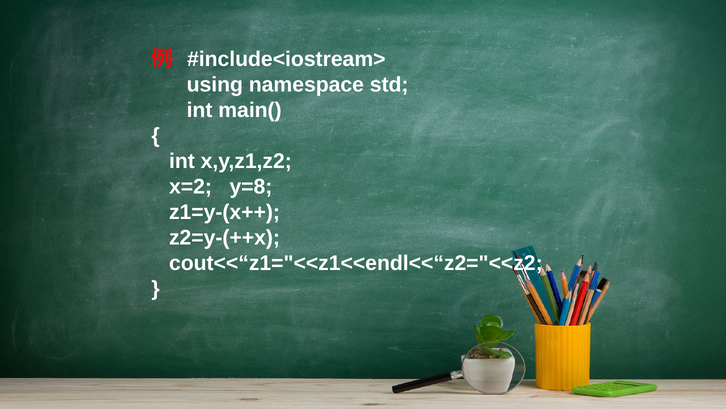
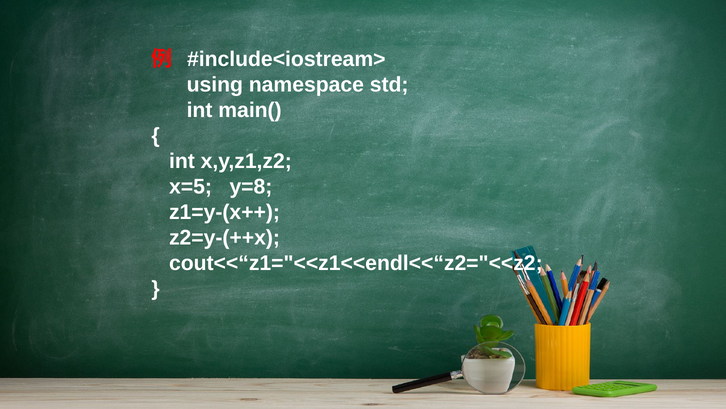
x=2: x=2 -> x=5
